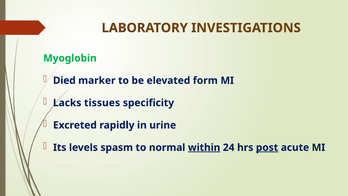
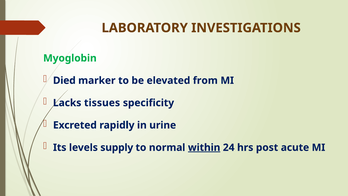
form: form -> from
spasm: spasm -> supply
post underline: present -> none
